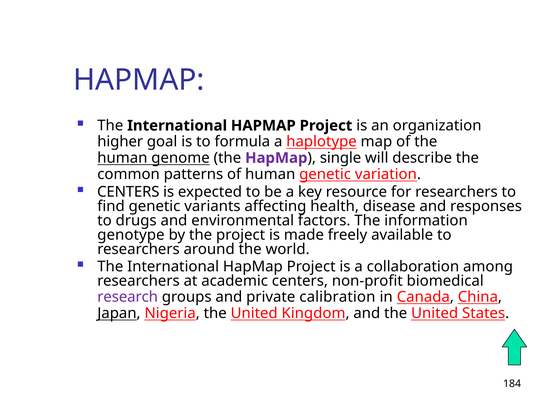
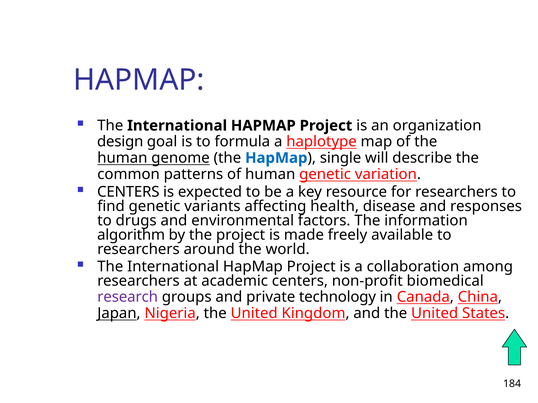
higher: higher -> design
HapMap at (276, 158) colour: purple -> blue
genotype: genotype -> algorithm
calibration: calibration -> technology
